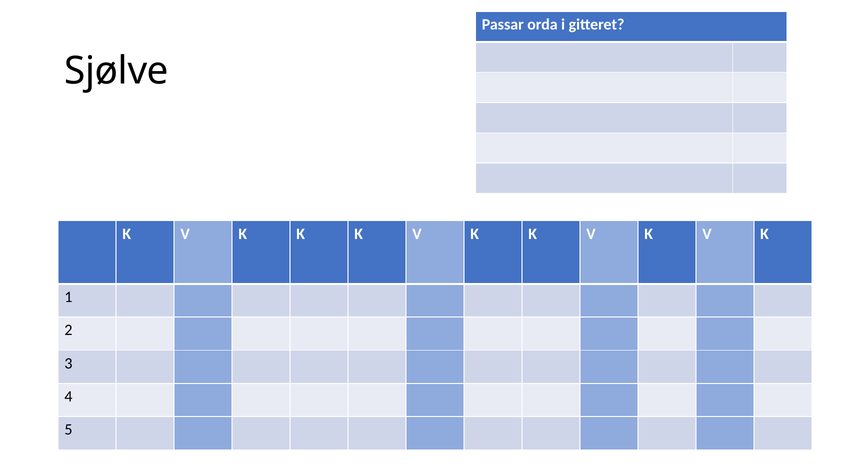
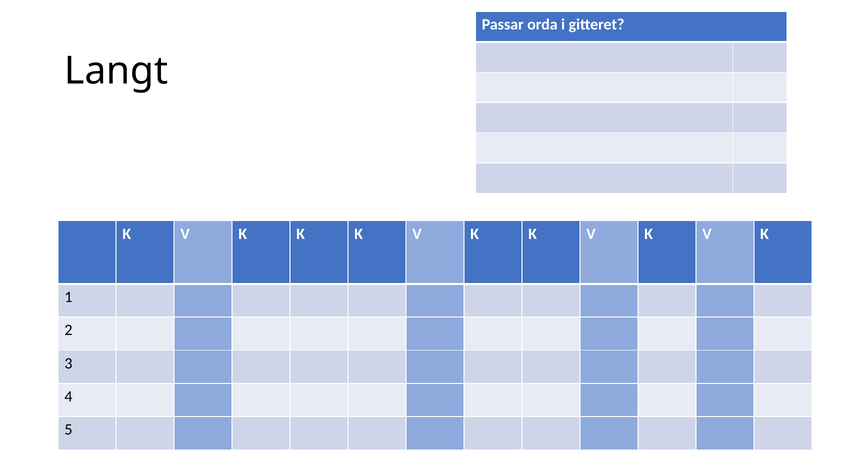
Sjølve: Sjølve -> Langt
